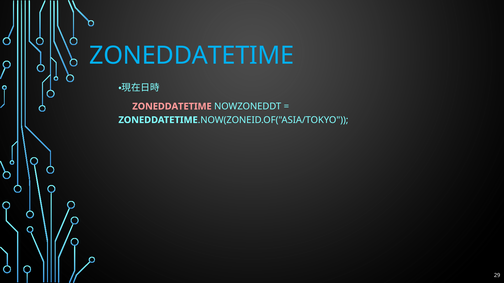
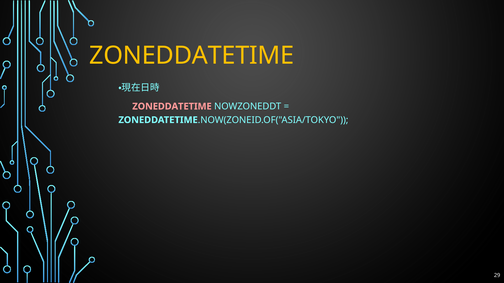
ZONEDDATETIME at (192, 56) colour: light blue -> yellow
